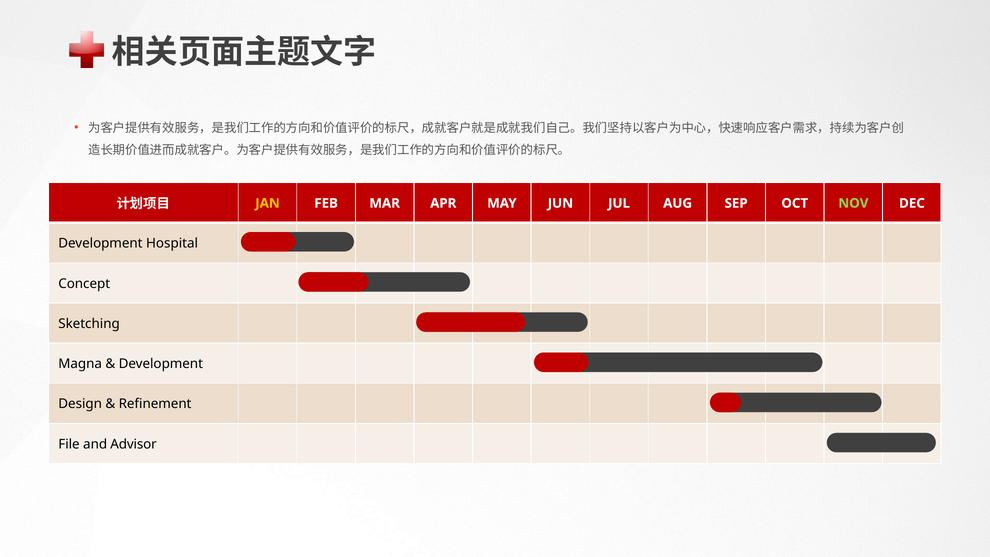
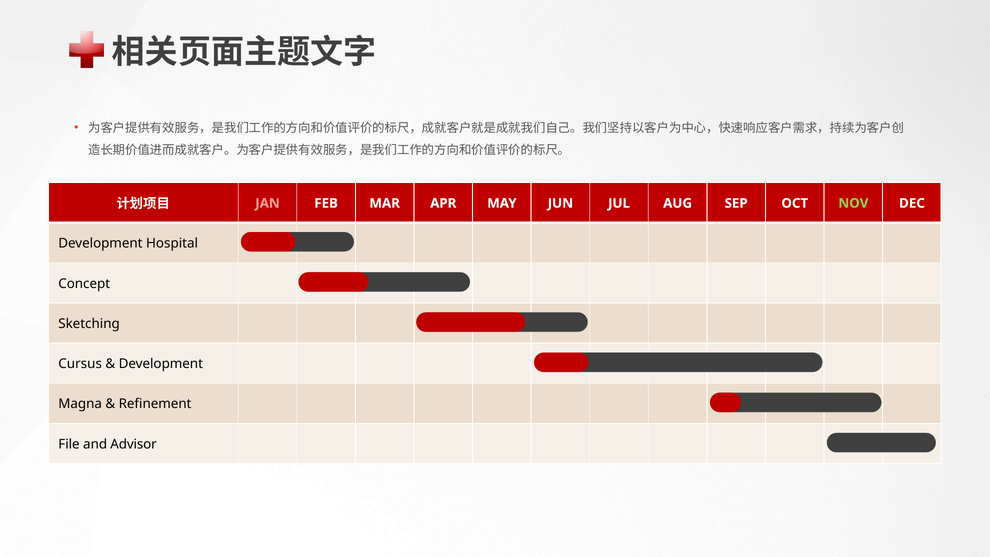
JAN colour: yellow -> pink
Magna: Magna -> Cursus
Design: Design -> Magna
